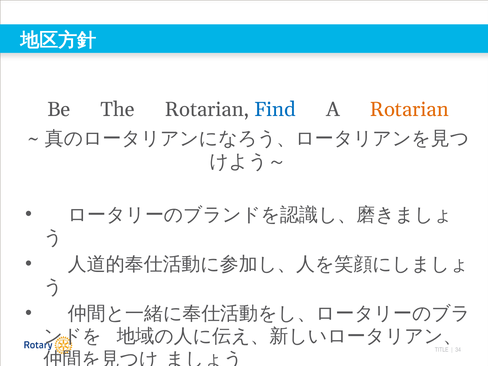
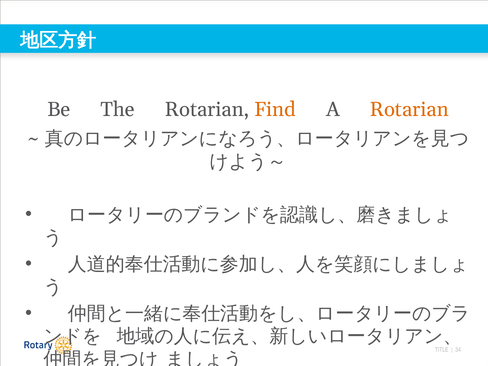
Find colour: blue -> orange
